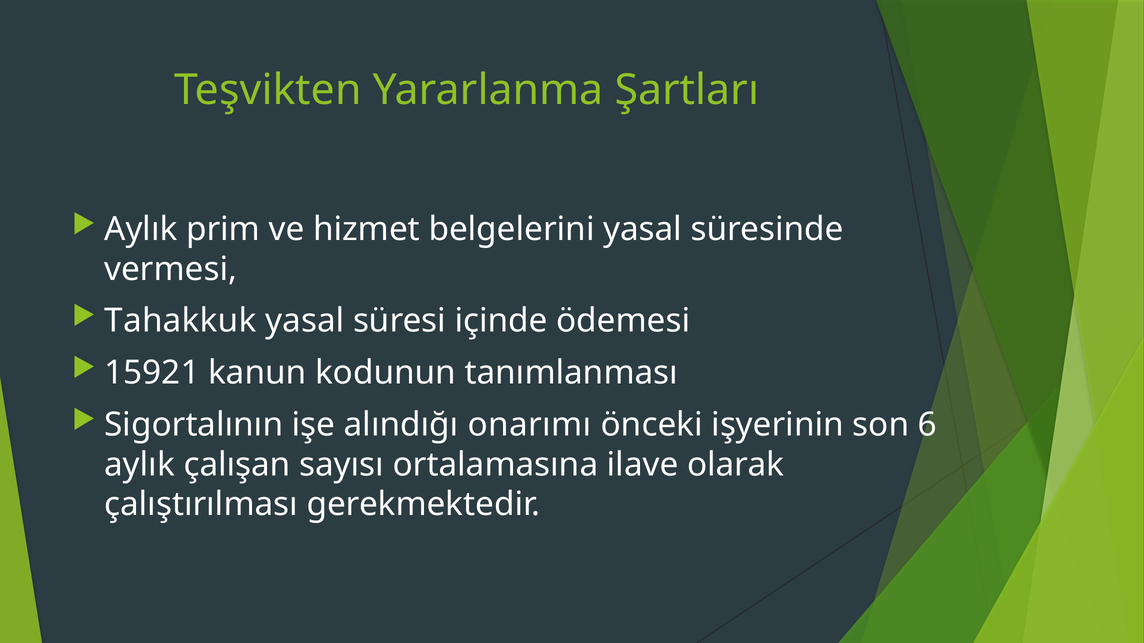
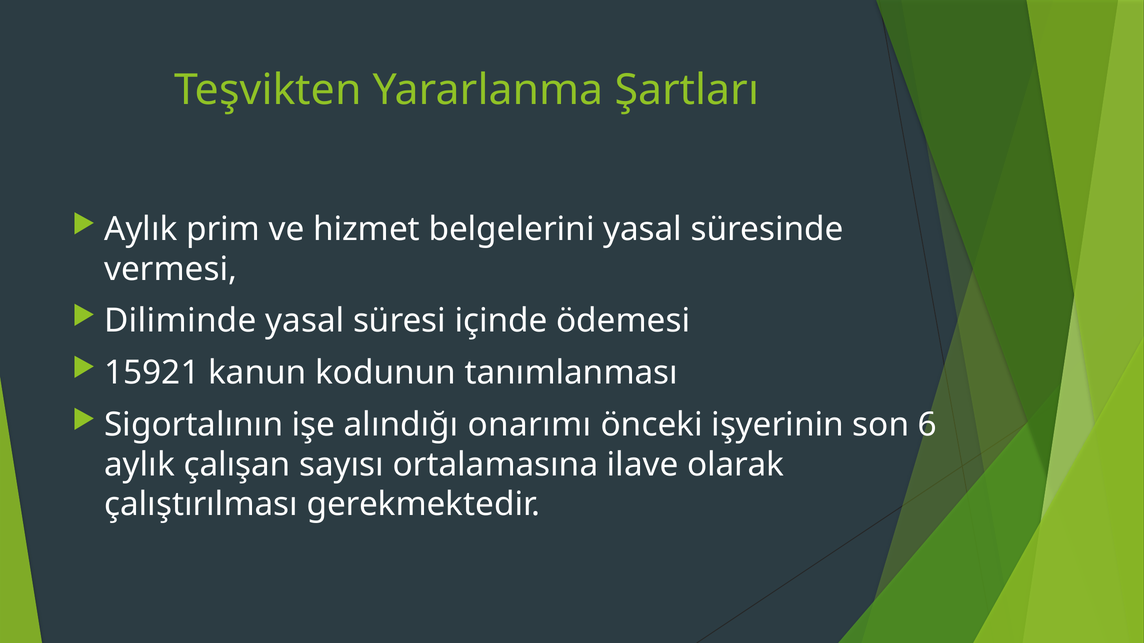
Tahakkuk: Tahakkuk -> Diliminde
